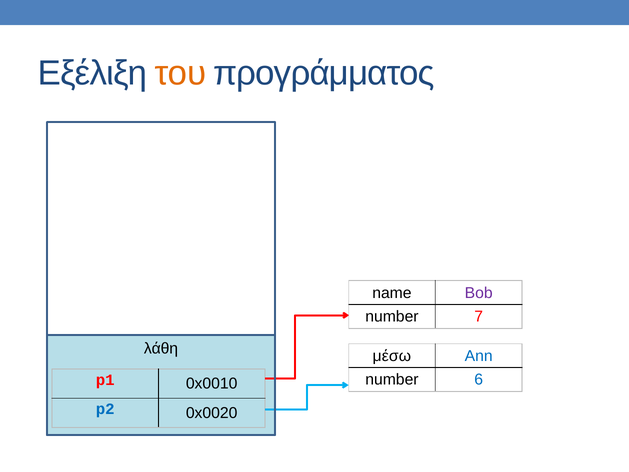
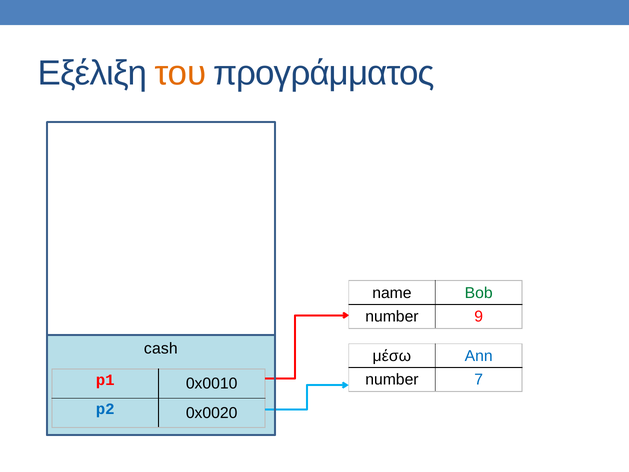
Bob colour: purple -> green
7: 7 -> 9
λάθη: λάθη -> cash
6: 6 -> 7
